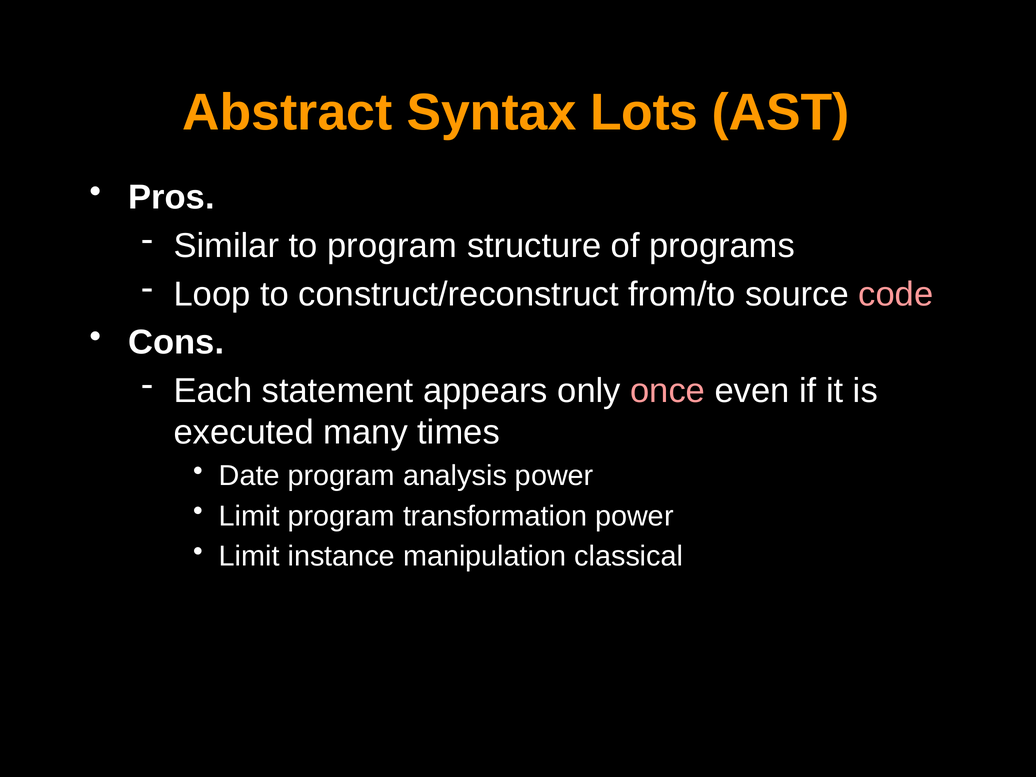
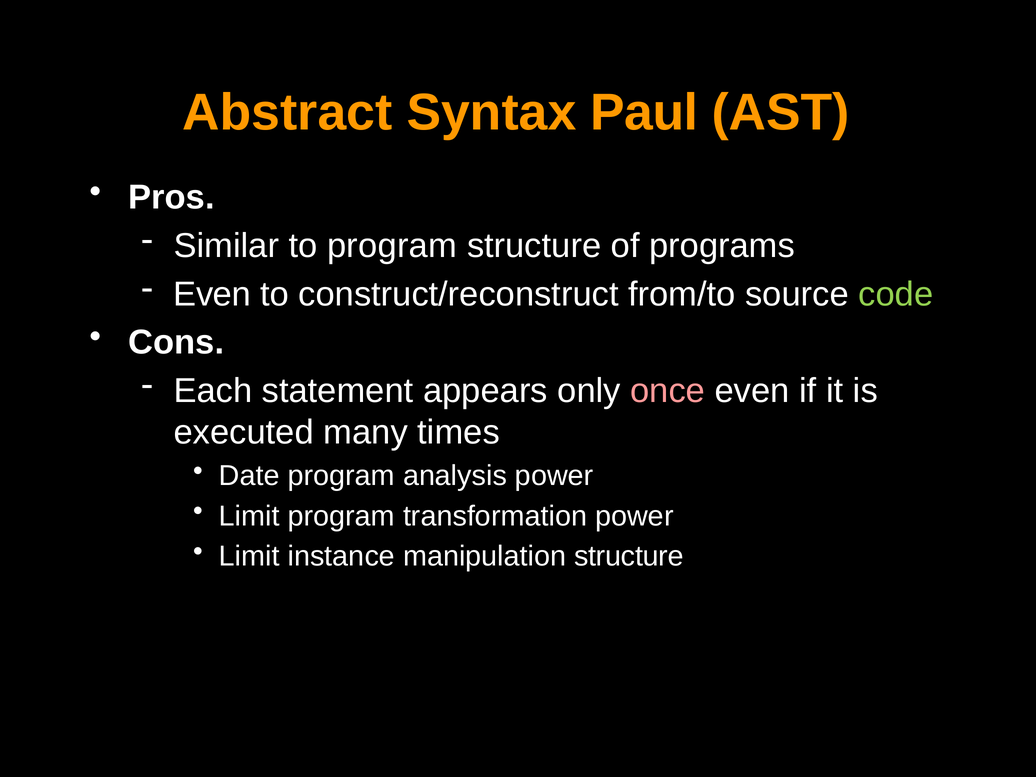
Lots: Lots -> Paul
Loop at (212, 294): Loop -> Even
code colour: pink -> light green
manipulation classical: classical -> structure
